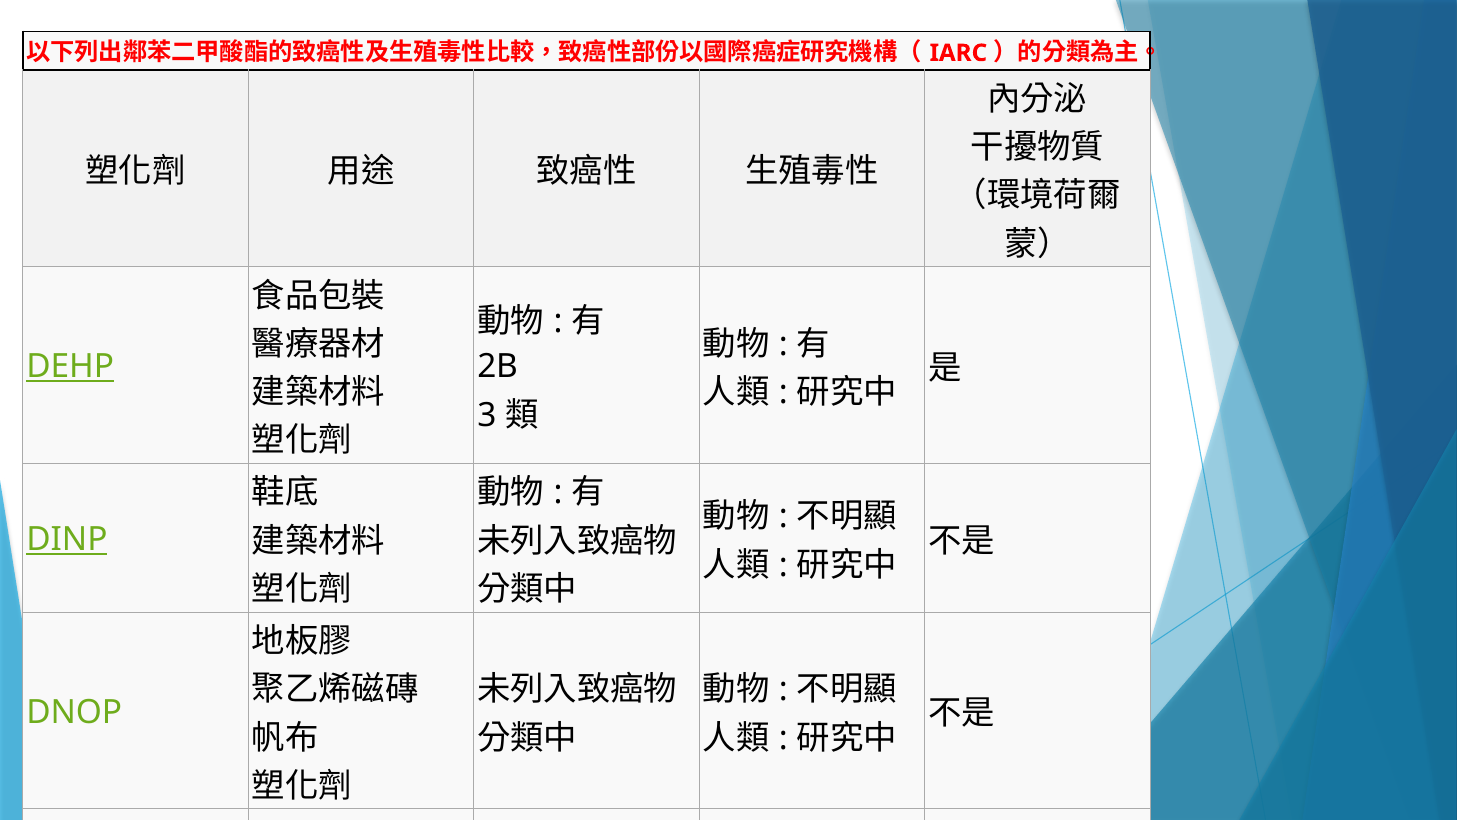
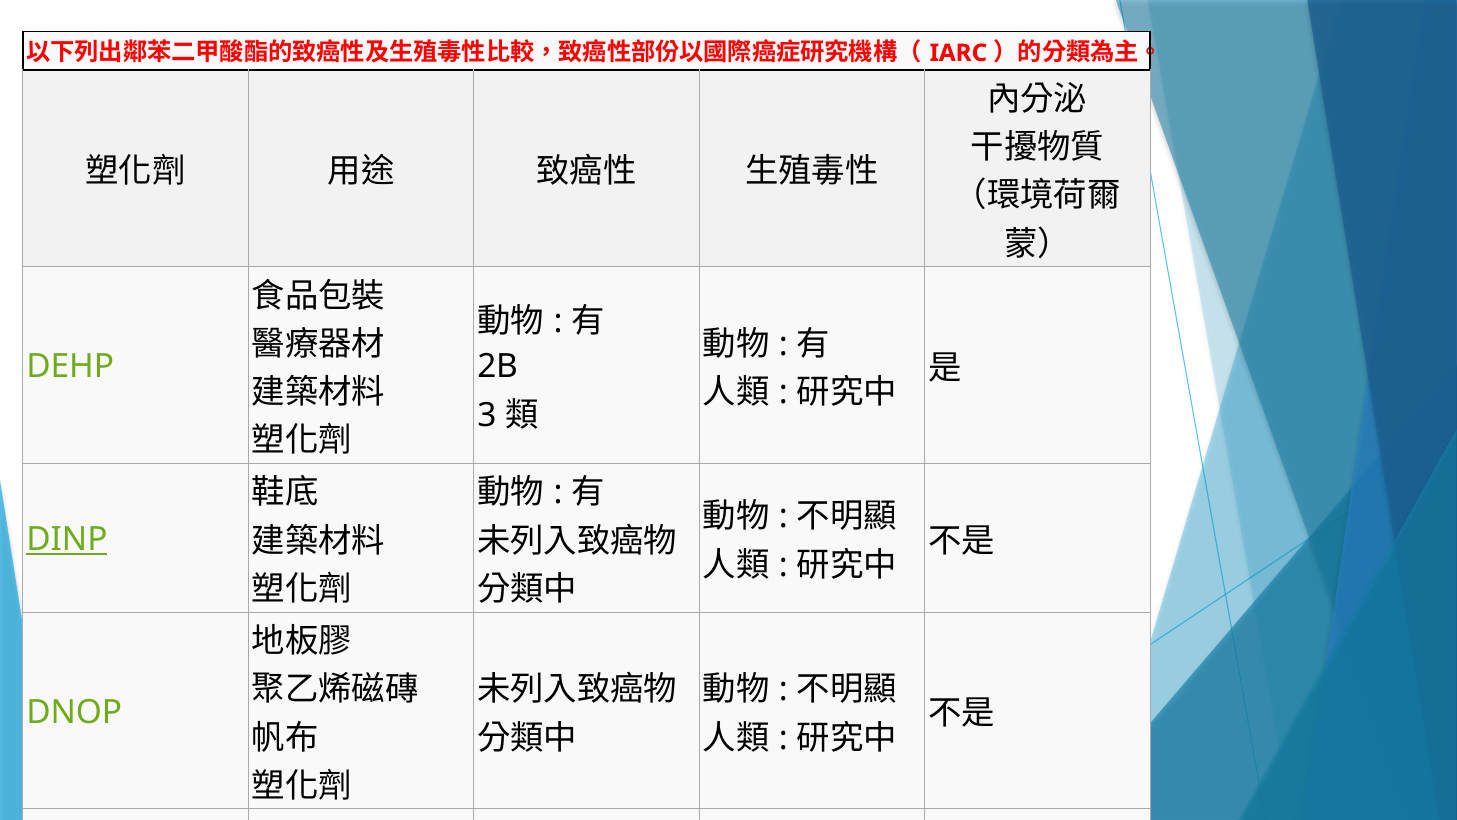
DEHP underline: present -> none
